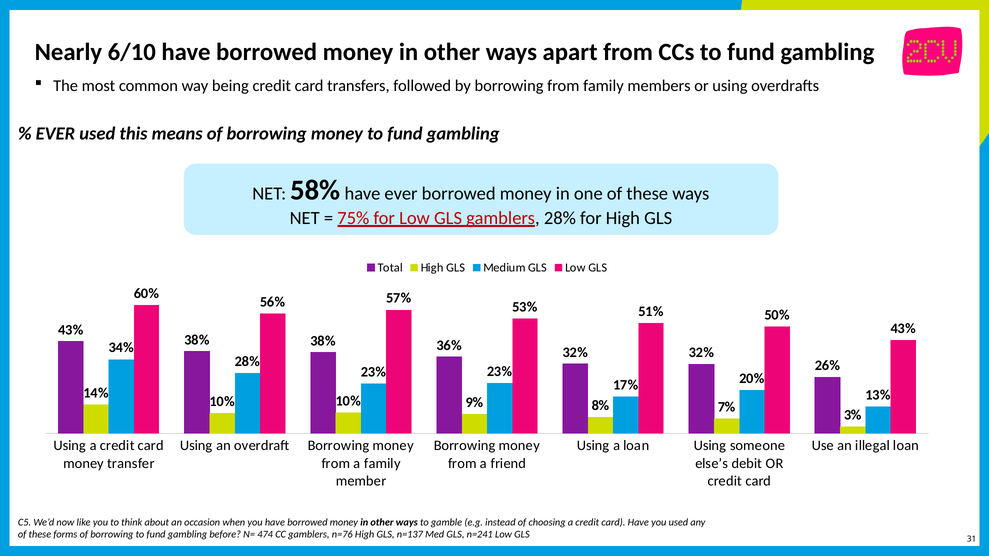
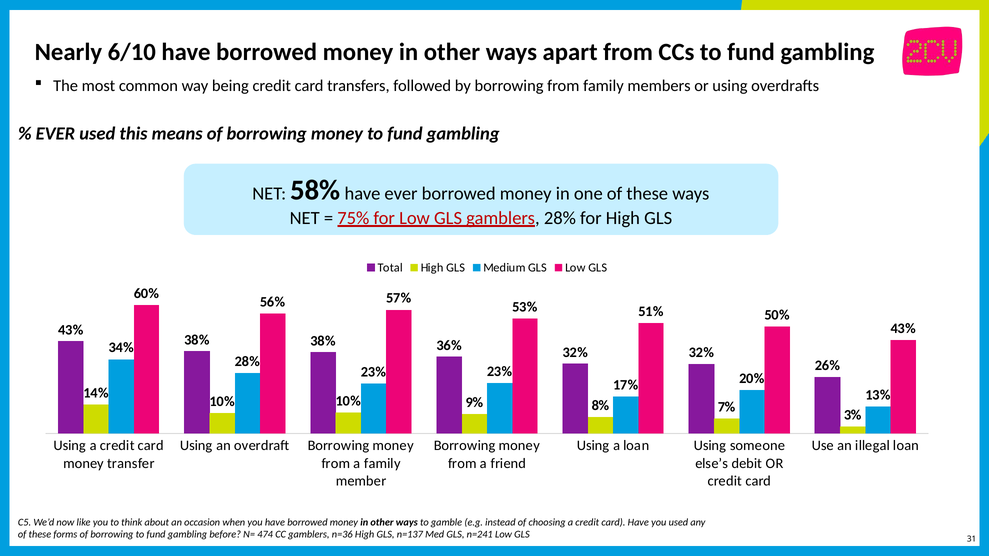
n=76: n=76 -> n=36
